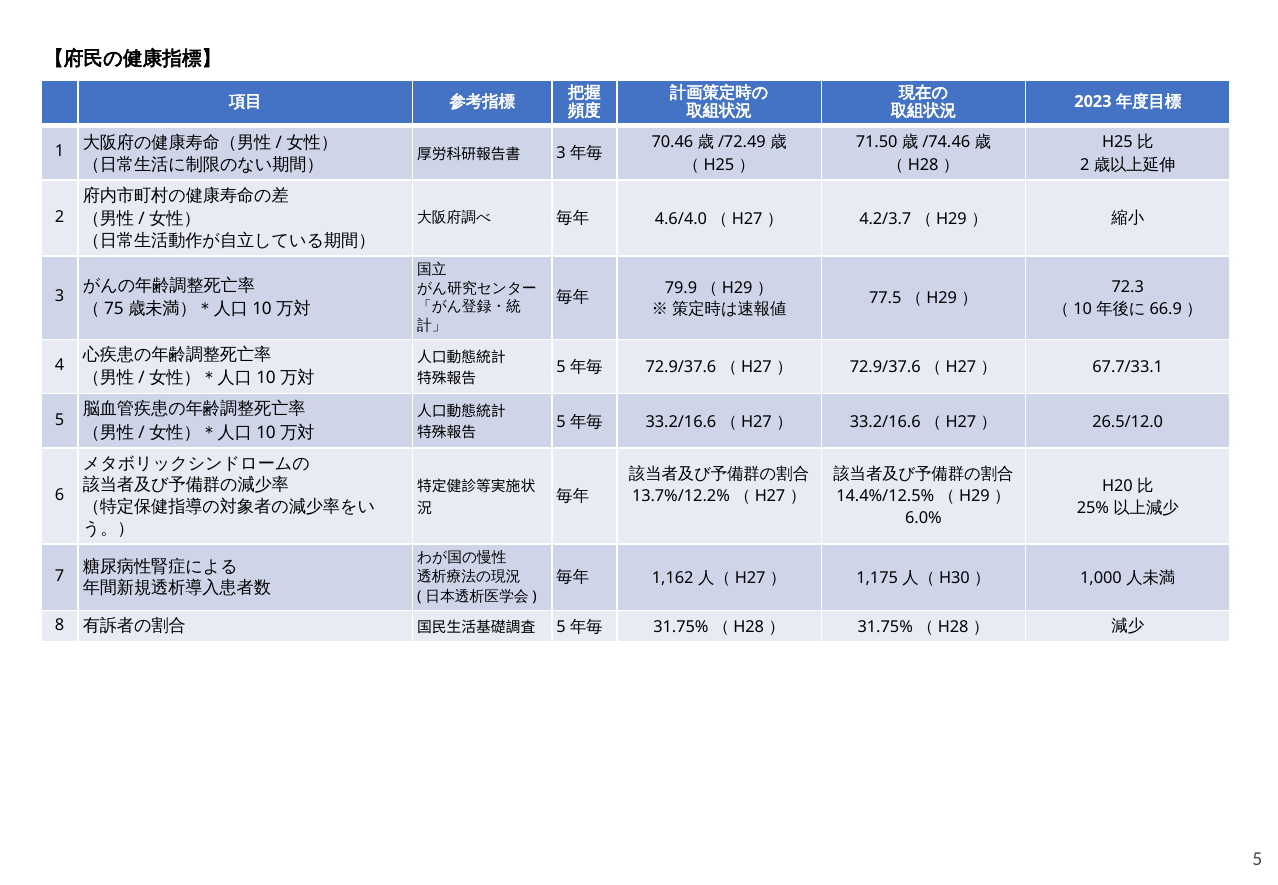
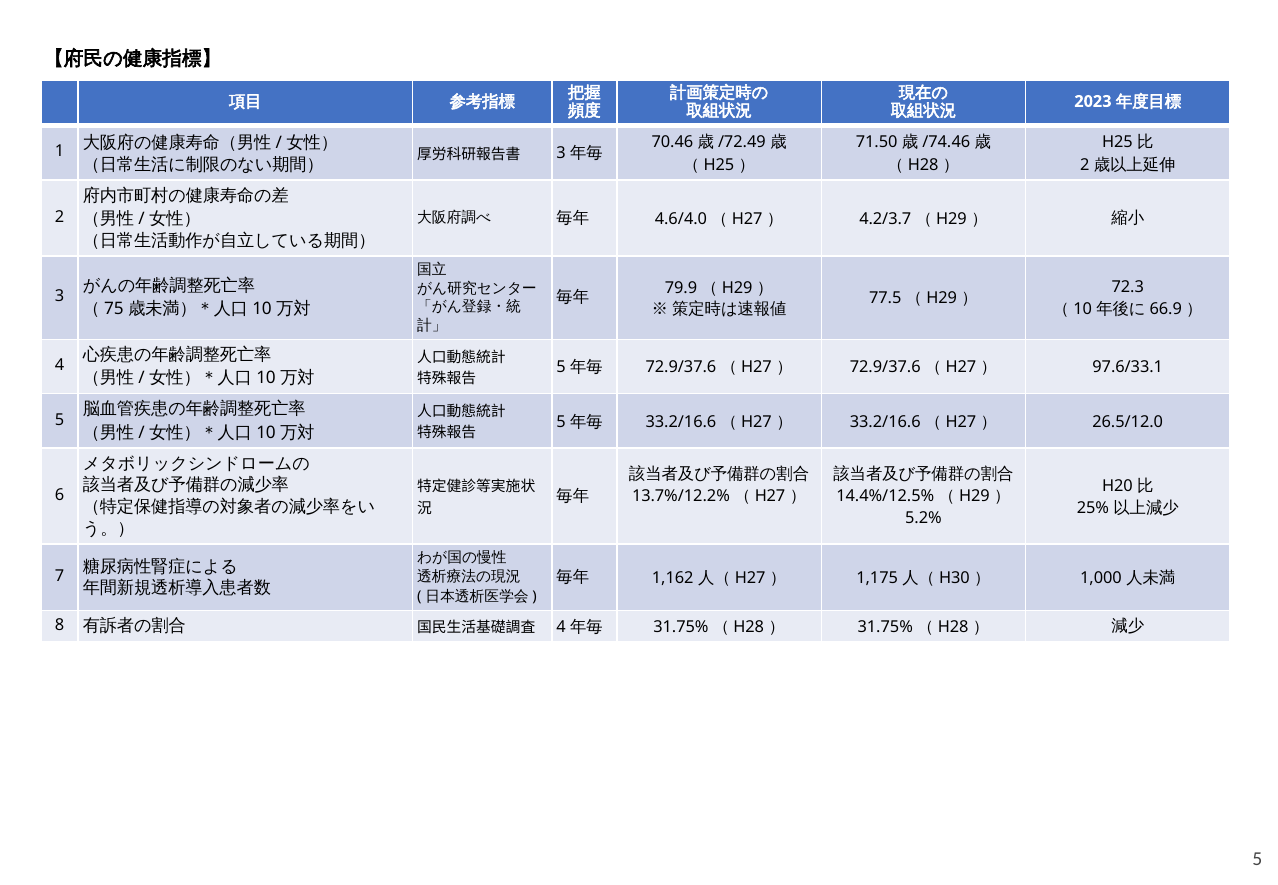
67.7/33.1: 67.7/33.1 -> 97.6/33.1
6.0%: 6.0% -> 5.2%
5 at (561, 627): 5 -> 4
